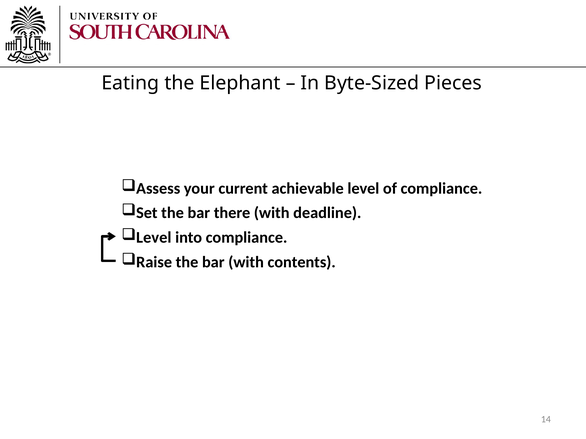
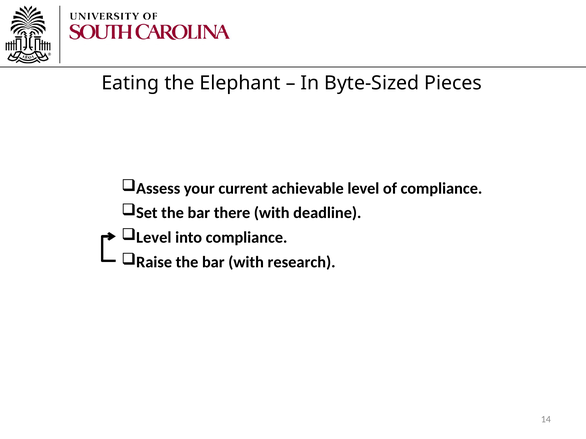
contents: contents -> research
